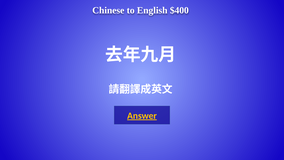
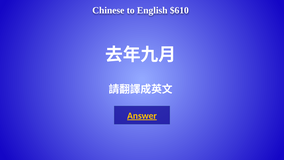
$400: $400 -> $610
